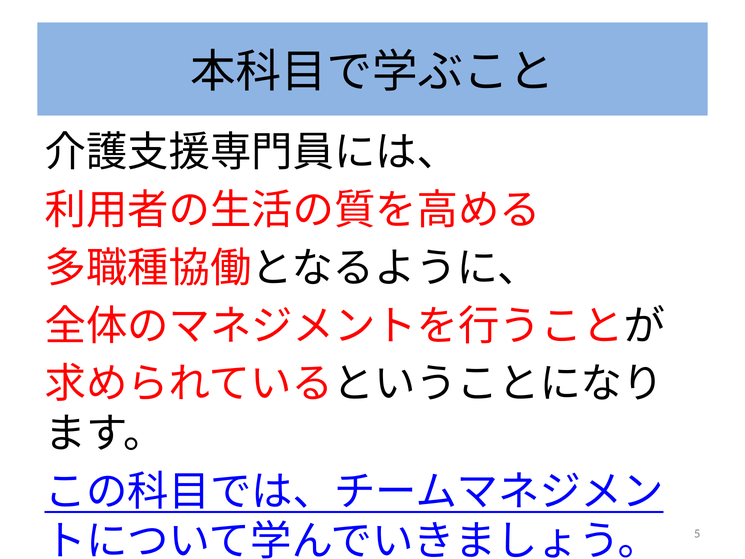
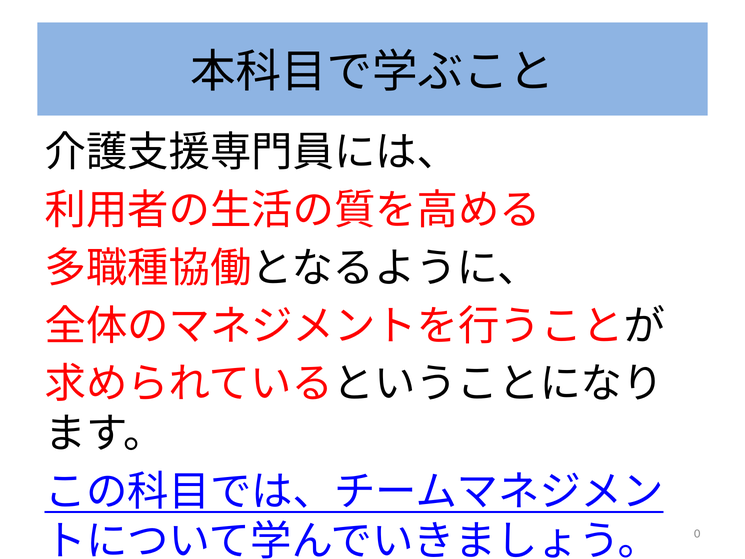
5: 5 -> 0
